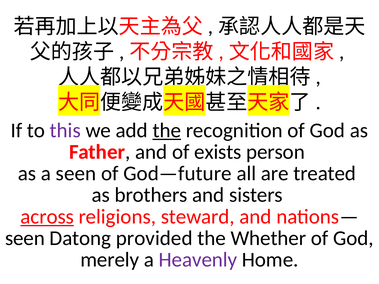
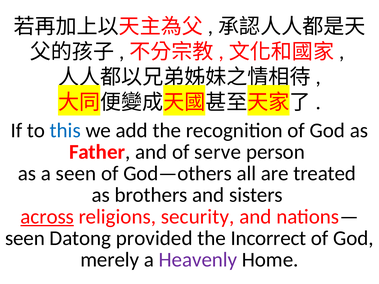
this colour: purple -> blue
the at (167, 130) underline: present -> none
exists: exists -> serve
God—future: God—future -> God—others
steward: steward -> security
Whether: Whether -> Incorrect
